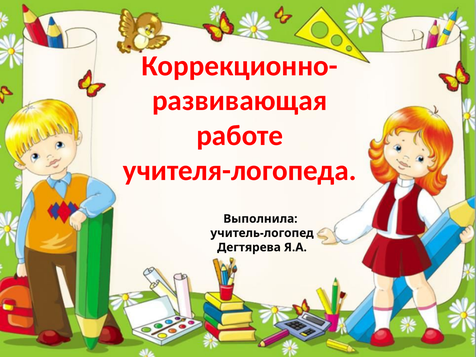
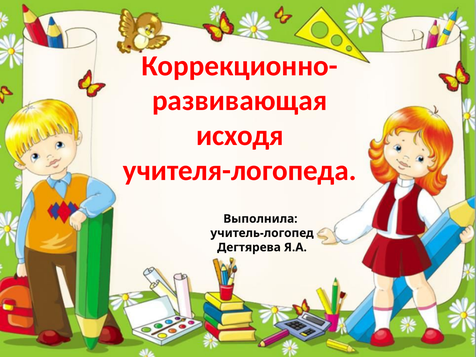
работе: работе -> исходя
